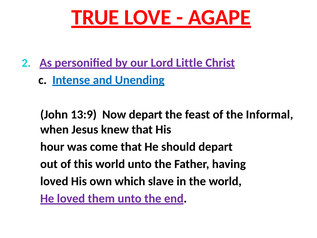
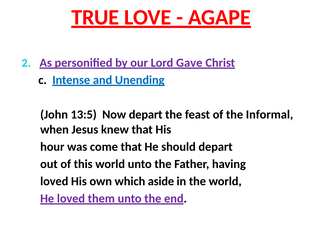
Little: Little -> Gave
13:9: 13:9 -> 13:5
slave: slave -> aside
